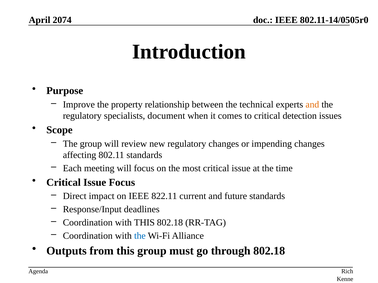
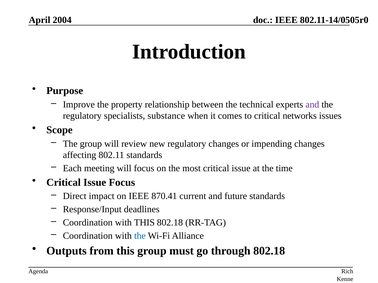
2074: 2074 -> 2004
and at (312, 105) colour: orange -> purple
document: document -> substance
detection: detection -> networks
822.11: 822.11 -> 870.41
